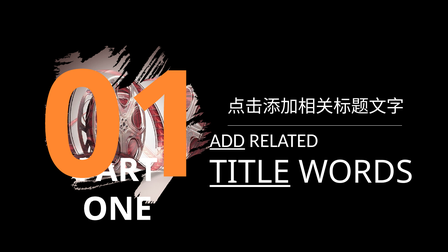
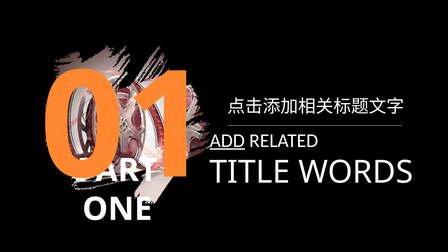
TITLE underline: present -> none
